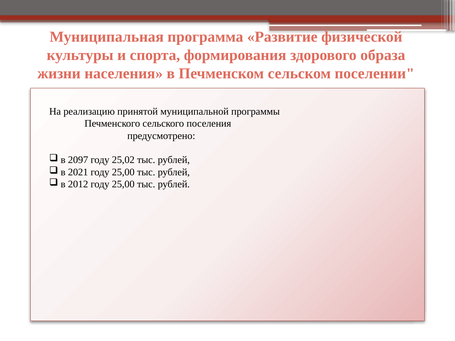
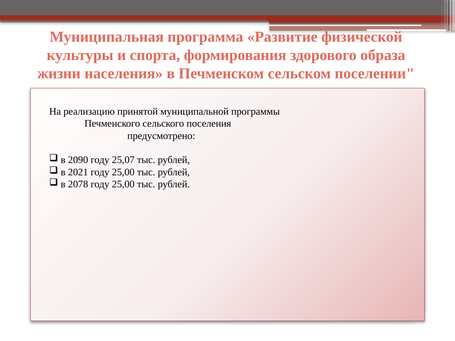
2097: 2097 -> 2090
25,02: 25,02 -> 25,07
2012: 2012 -> 2078
